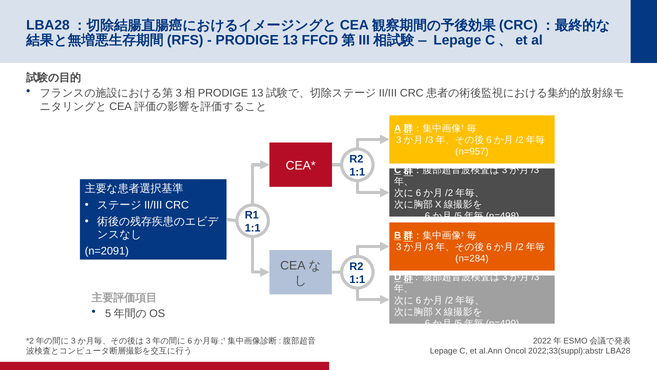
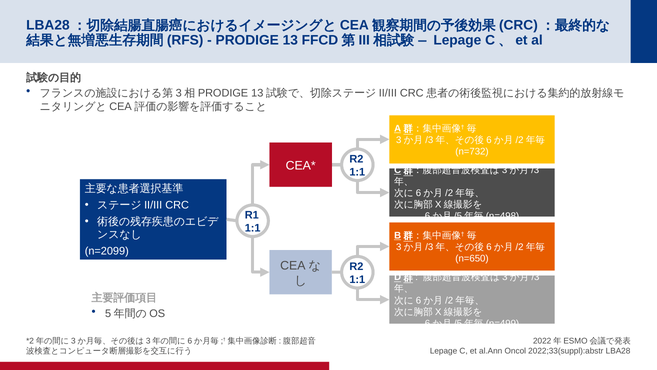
n=957: n=957 -> n=732
n=2091: n=2091 -> n=2099
n=284: n=284 -> n=650
